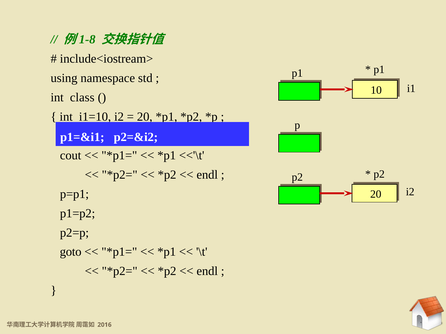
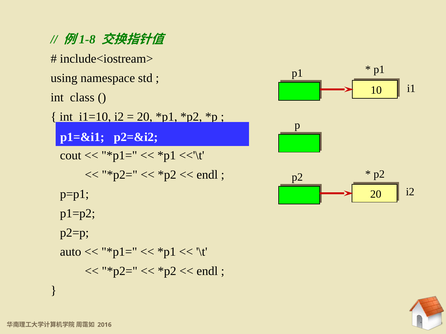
goto: goto -> auto
